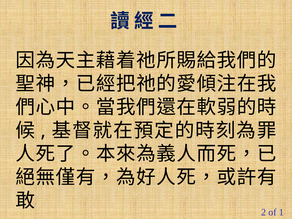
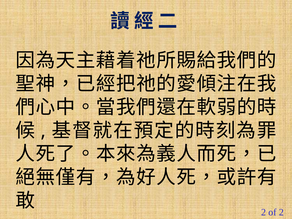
of 1: 1 -> 2
